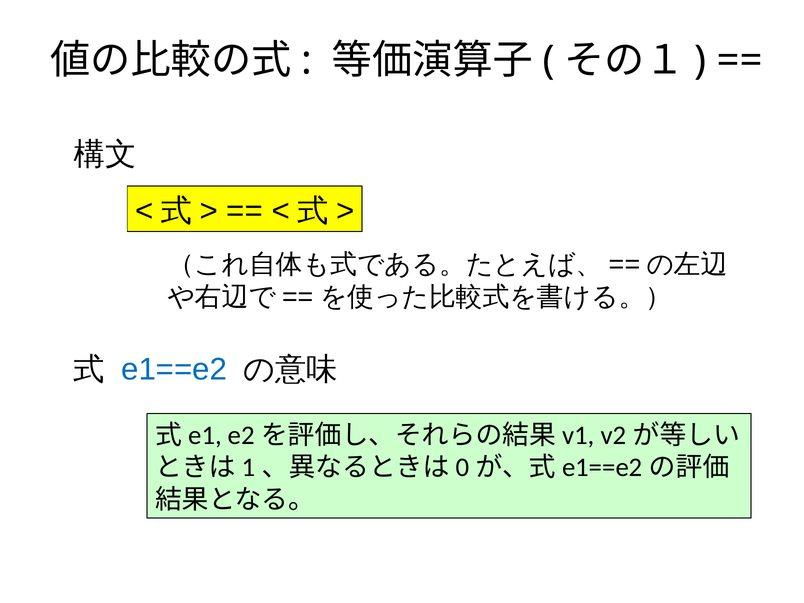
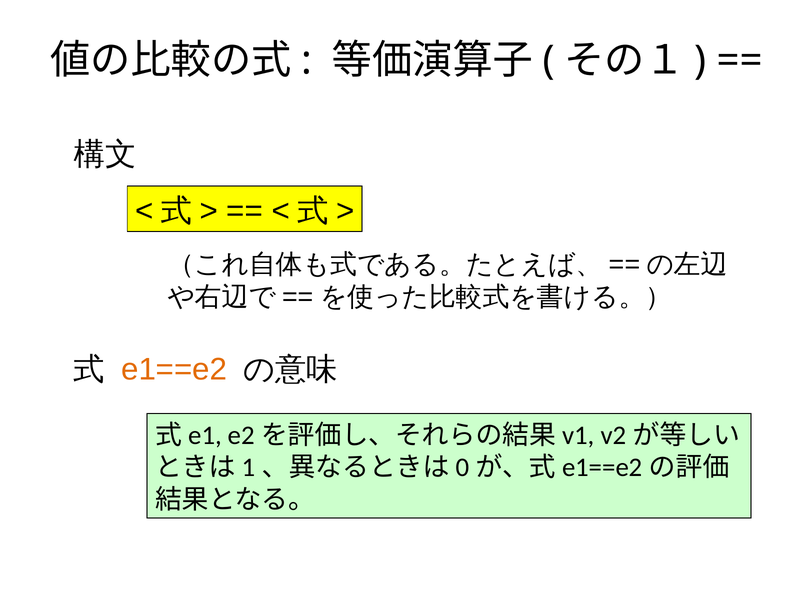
e1==e2 colour: blue -> orange
